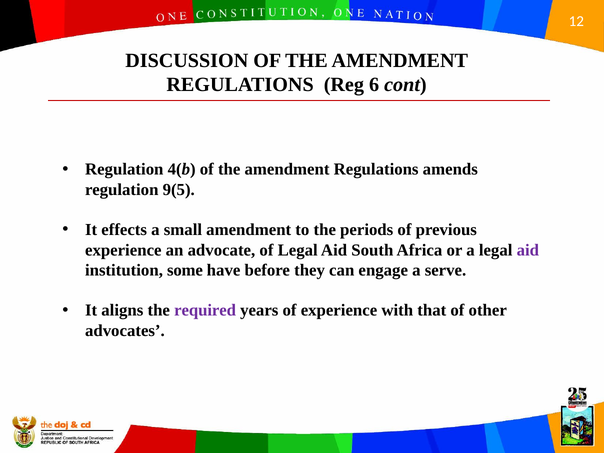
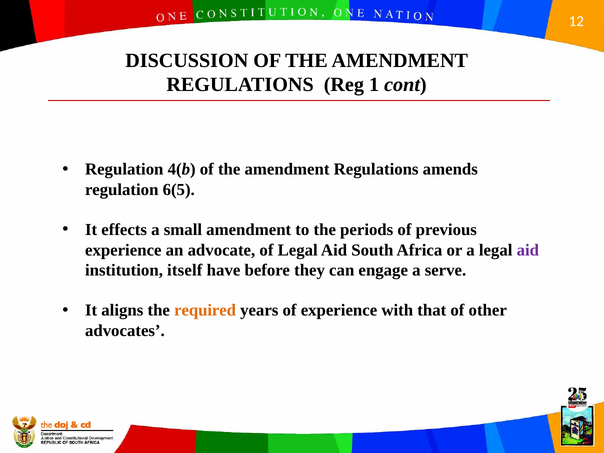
6: 6 -> 1
9(5: 9(5 -> 6(5
some: some -> itself
required colour: purple -> orange
